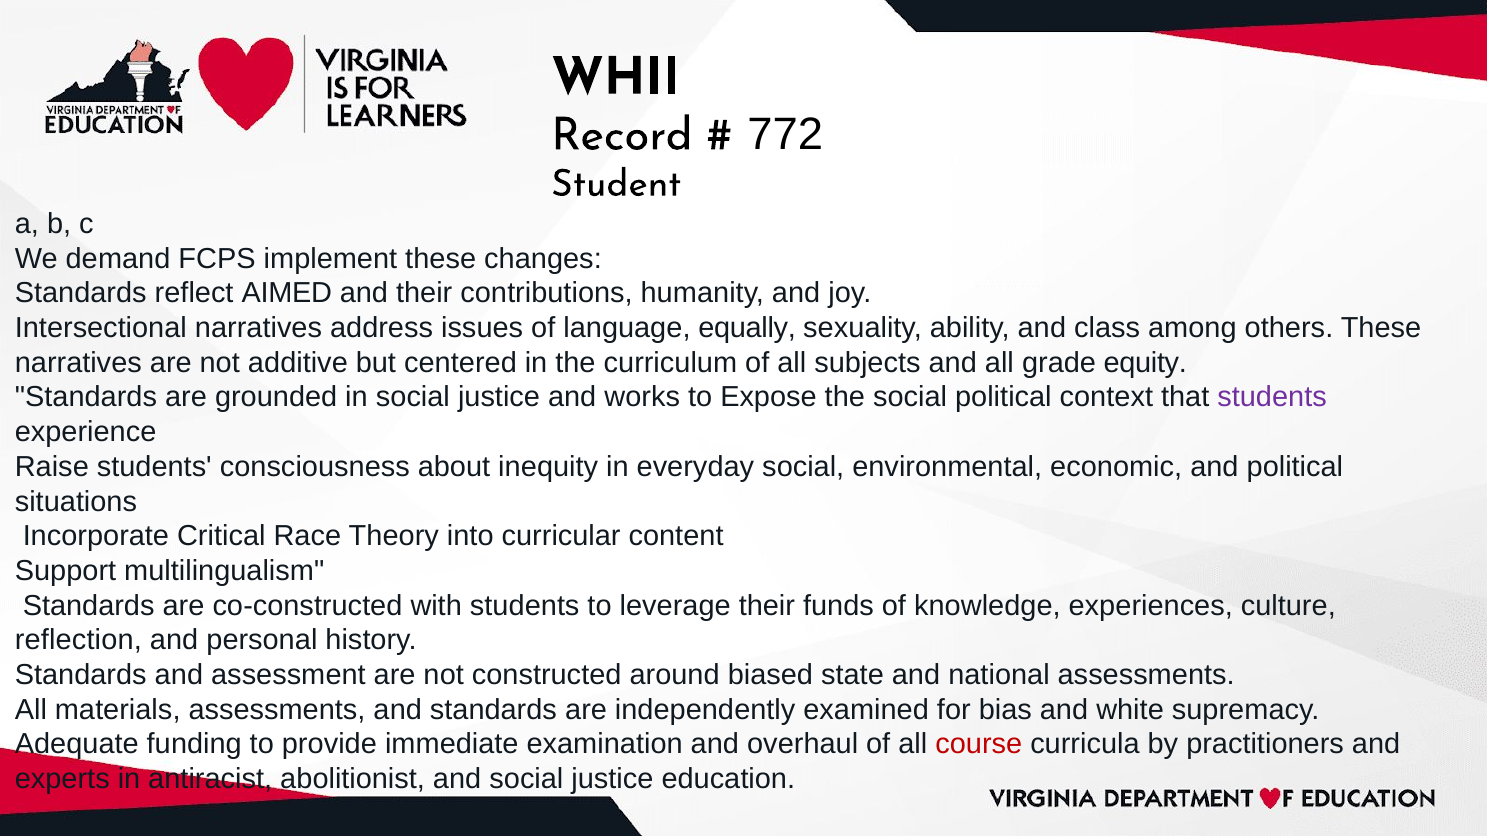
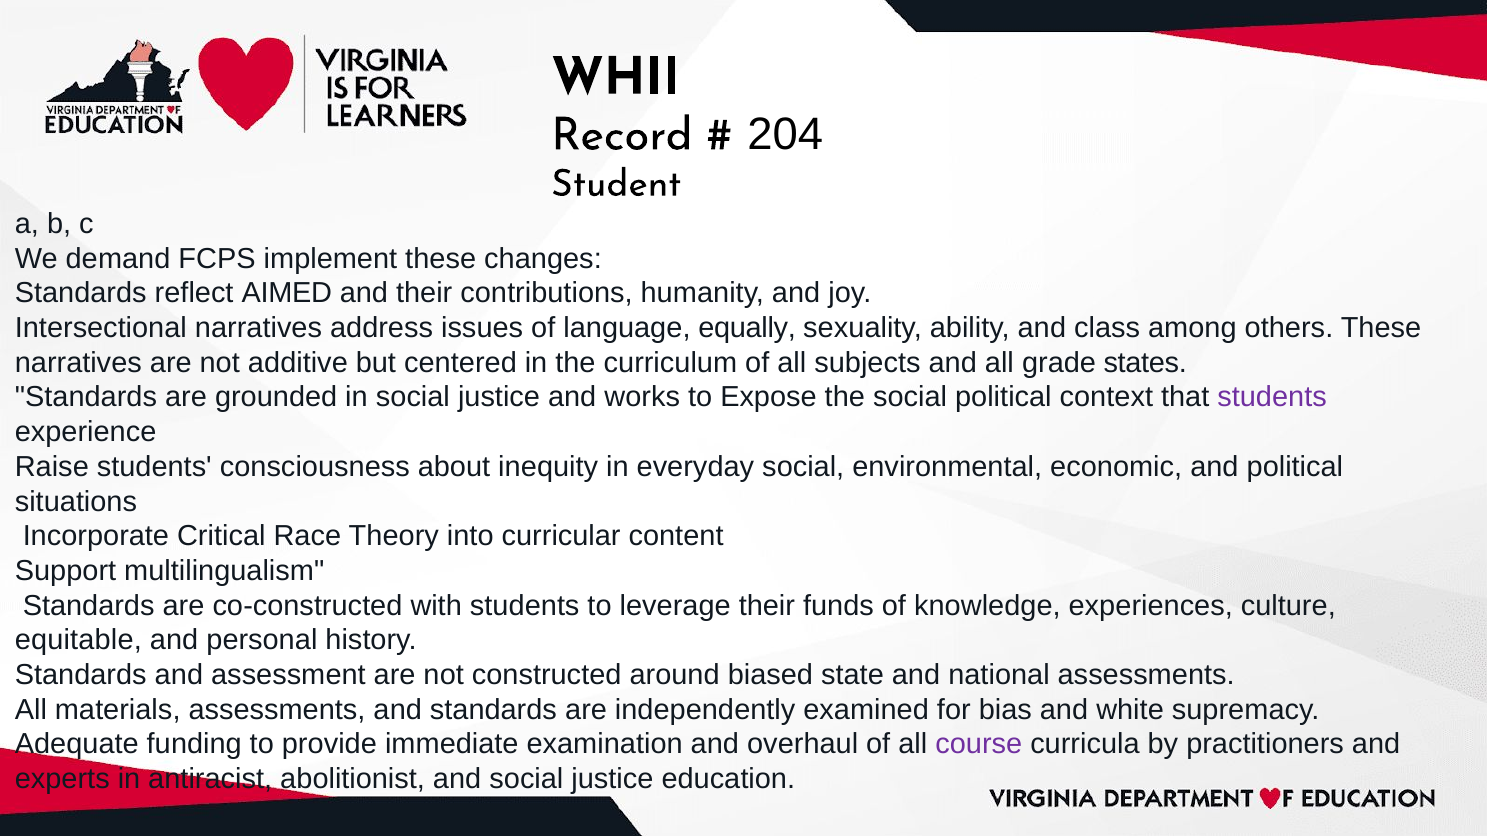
772: 772 -> 204
equity: equity -> states
reflection: reflection -> equitable
course colour: red -> purple
